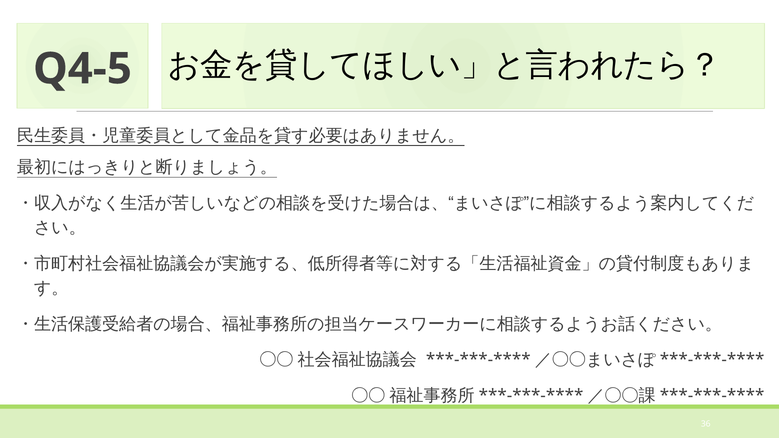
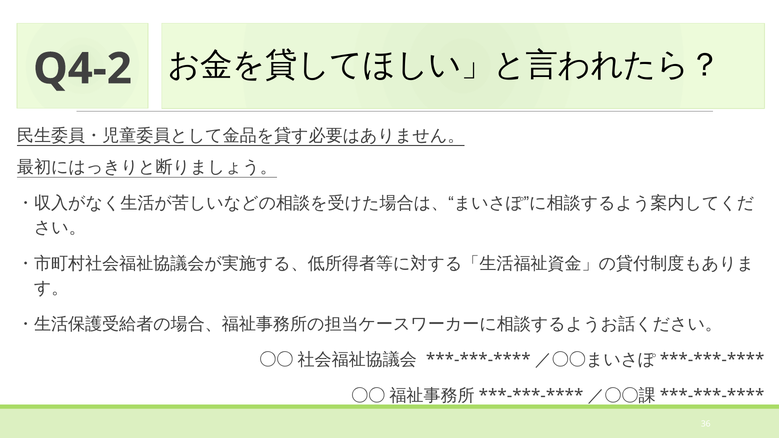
Q4-5: Q4-5 -> Q4-2
